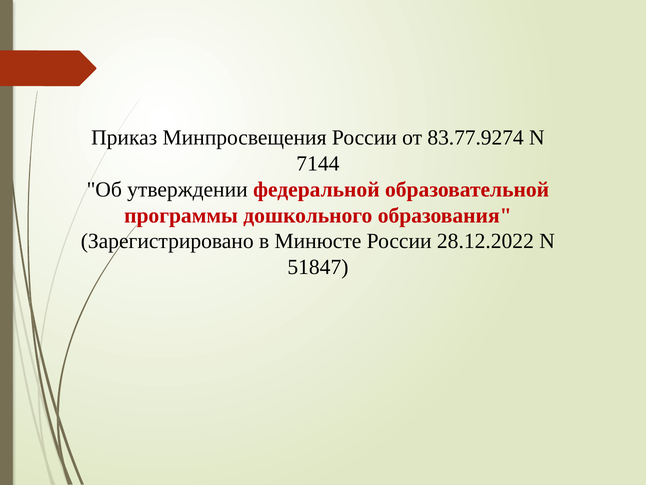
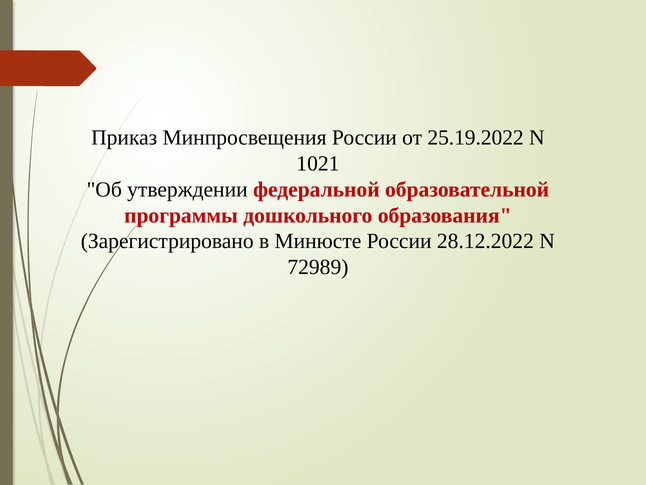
83.77.9274: 83.77.9274 -> 25.19.2022
7144: 7144 -> 1021
51847: 51847 -> 72989
